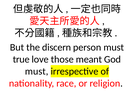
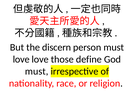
true at (21, 60): true -> love
meant: meant -> define
